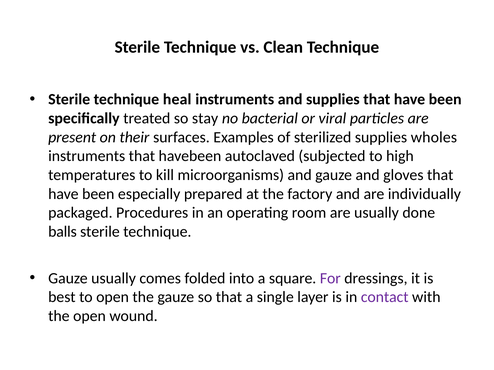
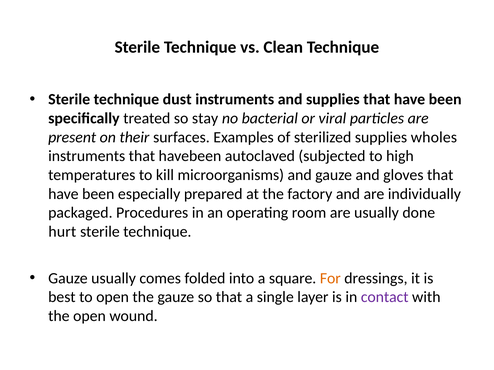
heal: heal -> dust
balls: balls -> hurt
For colour: purple -> orange
